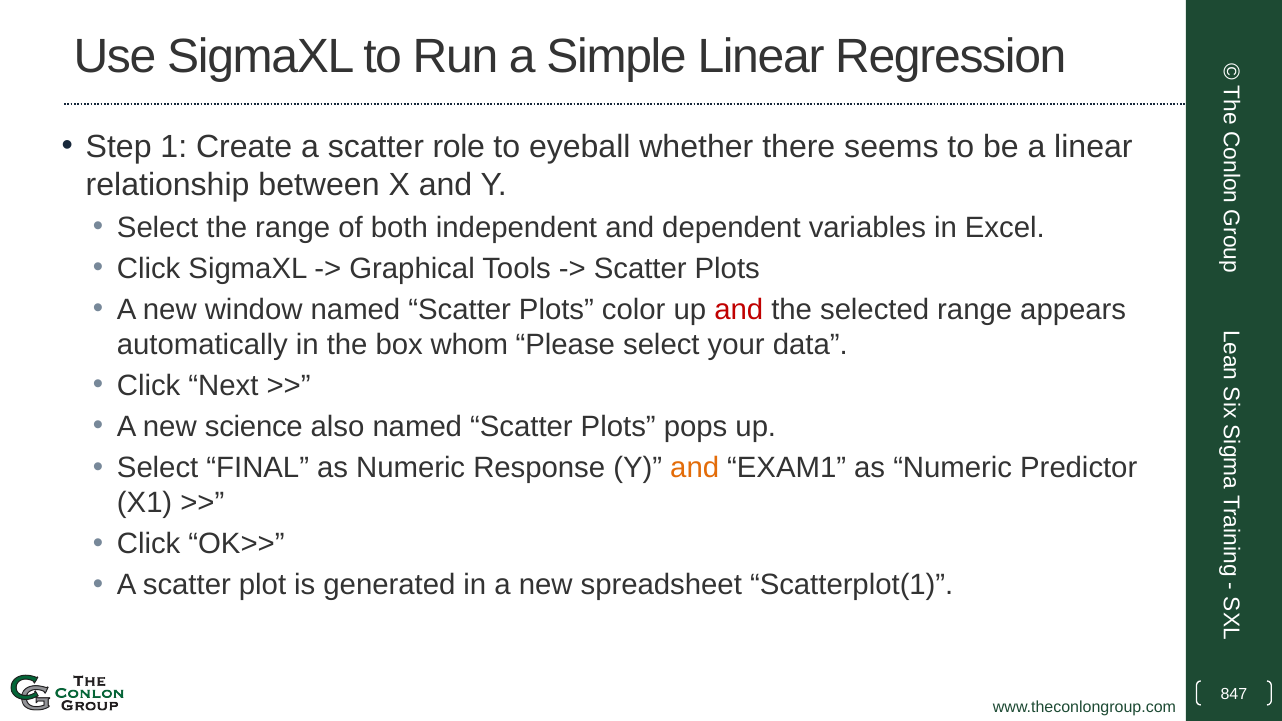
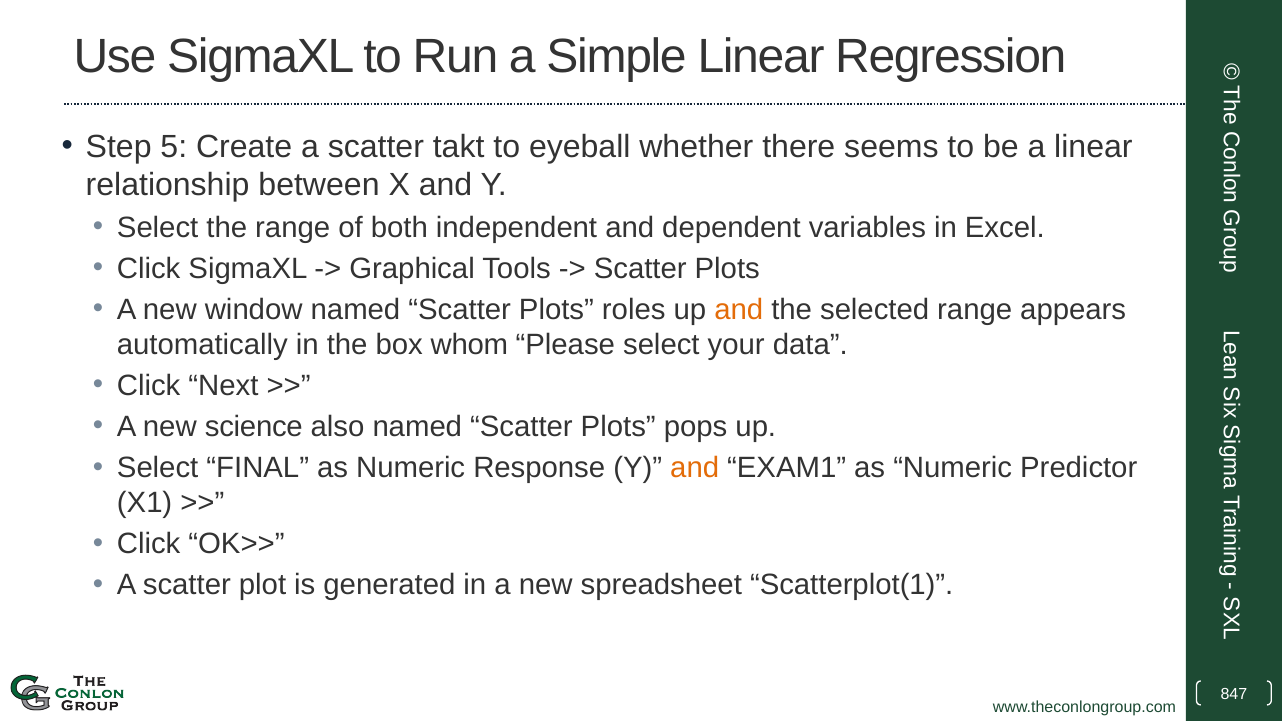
1: 1 -> 5
role: role -> takt
color: color -> roles
and at (739, 310) colour: red -> orange
